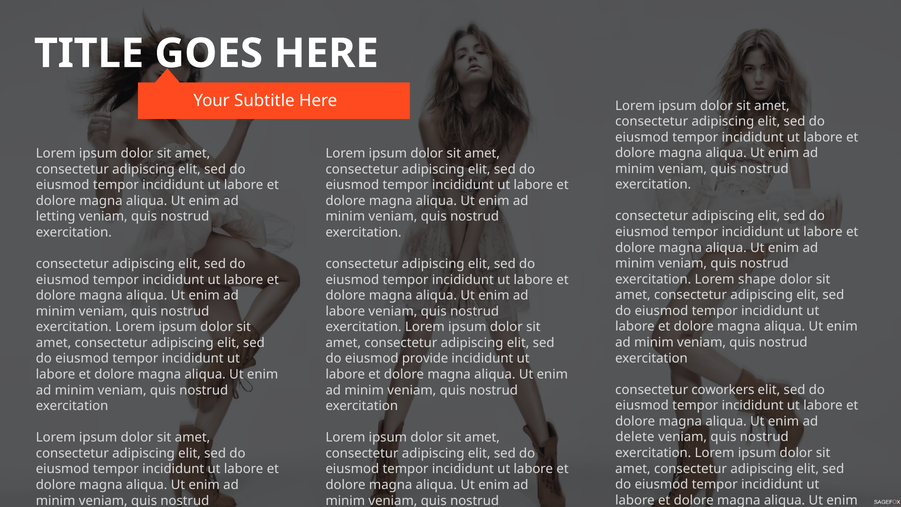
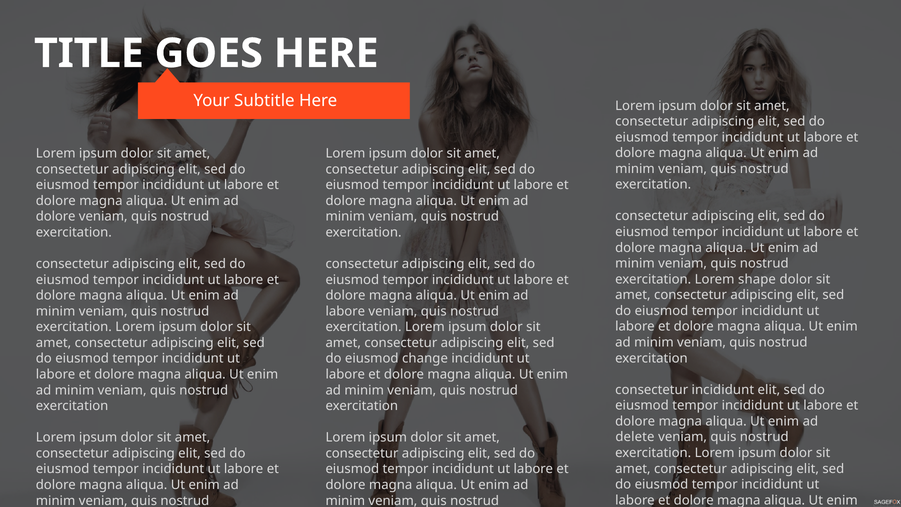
letting at (56, 217): letting -> dolore
provide: provide -> change
consectetur coworkers: coworkers -> incididunt
